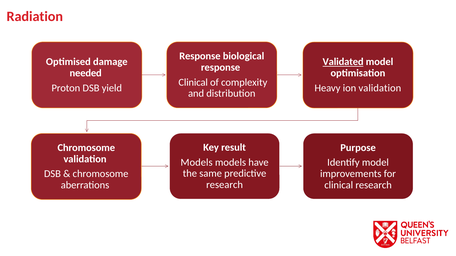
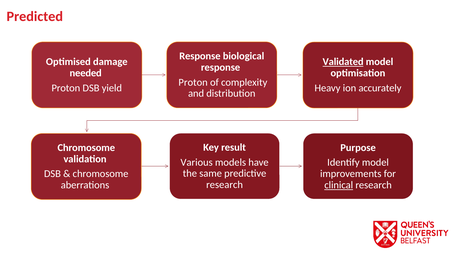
Radiation: Radiation -> Predicted
Clinical at (193, 82): Clinical -> Proton
ion validation: validation -> accurately
Models at (197, 163): Models -> Various
clinical at (339, 185) underline: none -> present
